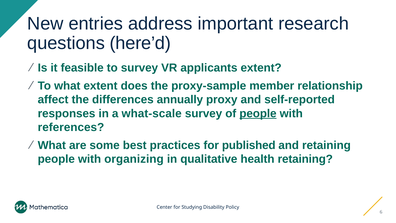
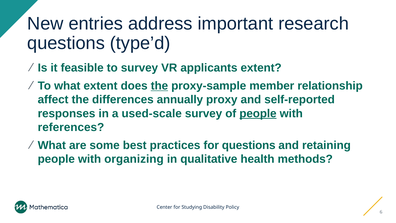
here’d: here’d -> type’d
the at (159, 86) underline: none -> present
what-scale: what-scale -> used-scale
for published: published -> questions
health retaining: retaining -> methods
